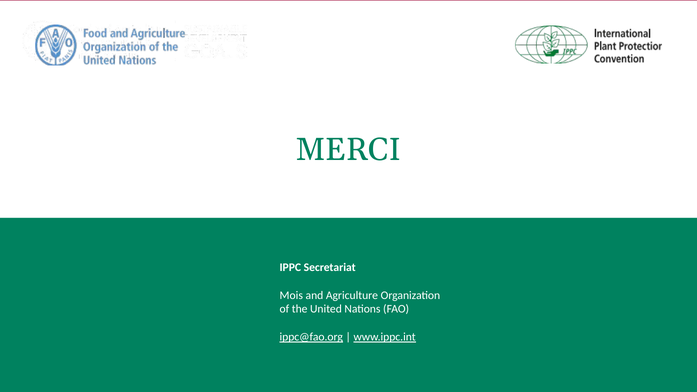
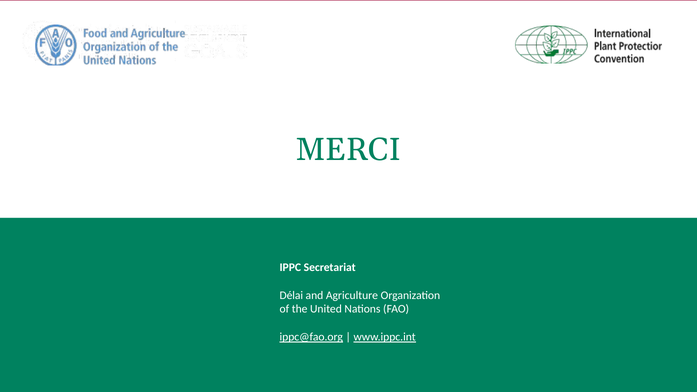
Mois: Mois -> Délai
